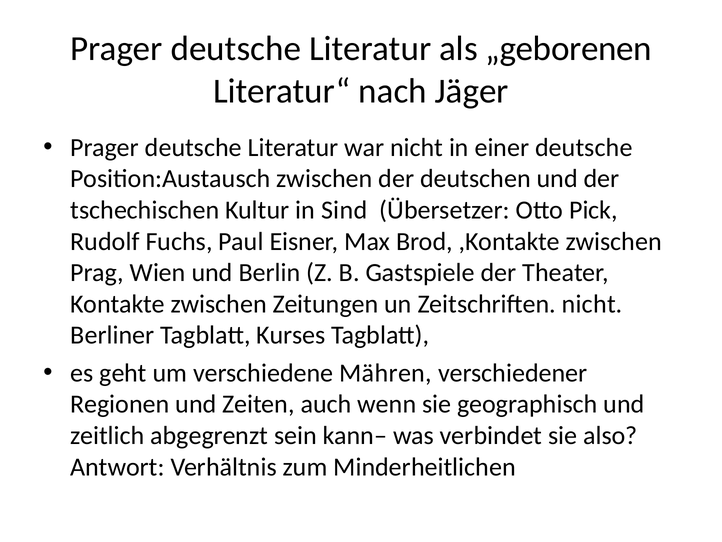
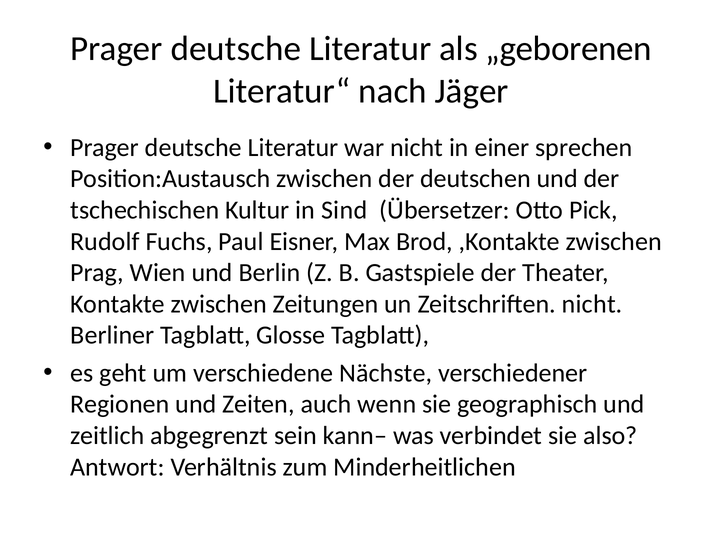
einer deutsche: deutsche -> sprechen
Kurses: Kurses -> Glosse
Mähren: Mähren -> Nächste
